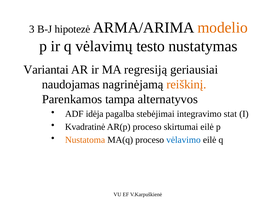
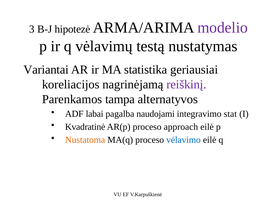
modelio colour: orange -> purple
testo: testo -> testą
regresiją: regresiją -> statistika
naudojamas: naudojamas -> koreliacijos
reiškinį colour: orange -> purple
idėja: idėja -> labai
stebėjimai: stebėjimai -> naudojami
skirtumai: skirtumai -> approach
